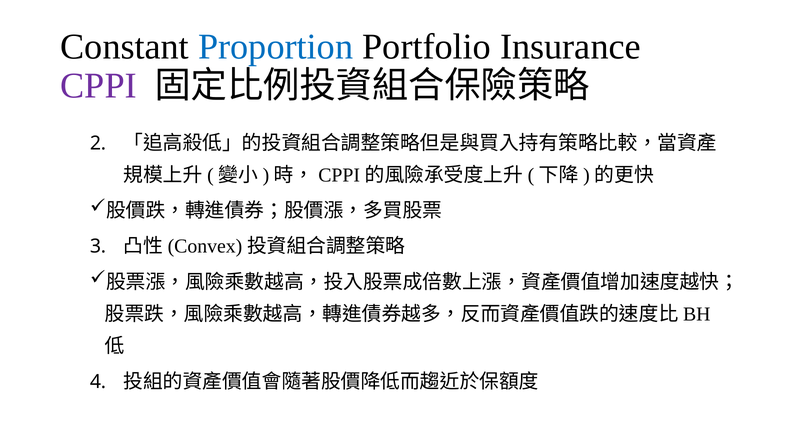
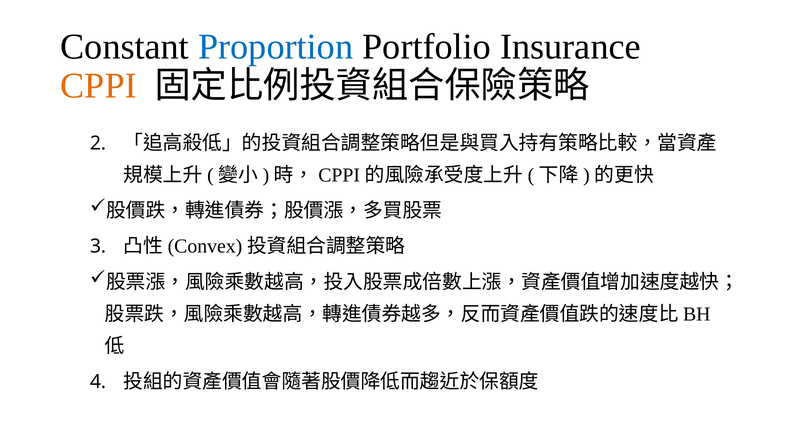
CPPI colour: purple -> orange
